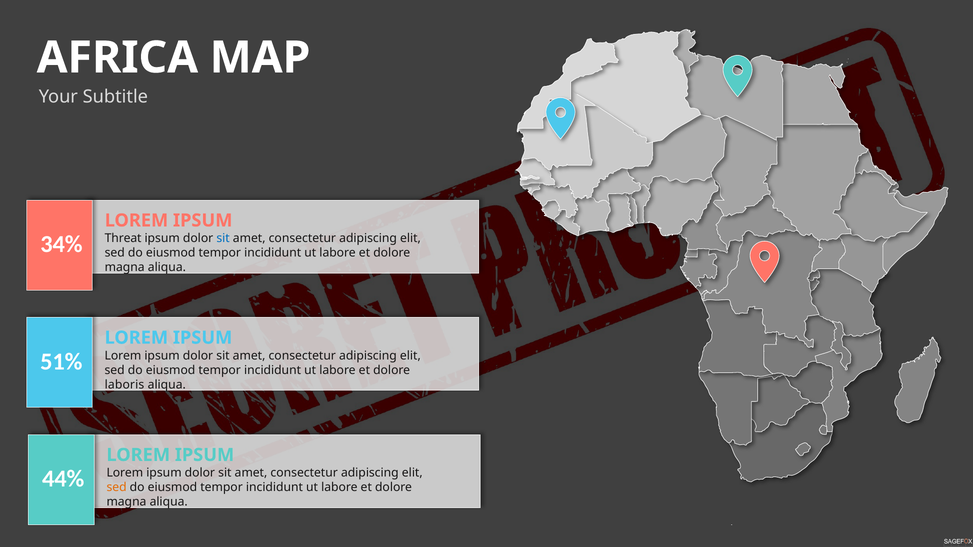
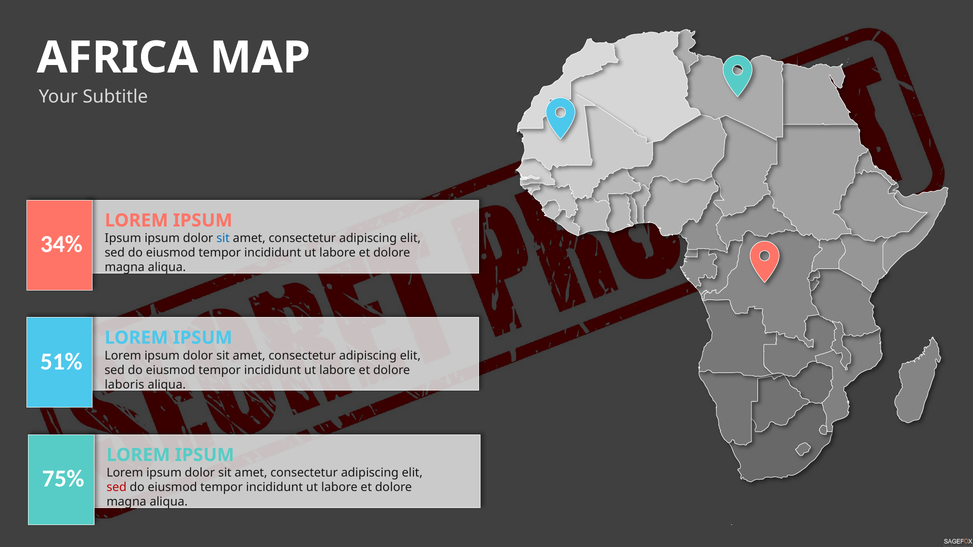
Threat at (123, 238): Threat -> Ipsum
44%: 44% -> 75%
sed at (117, 488) colour: orange -> red
